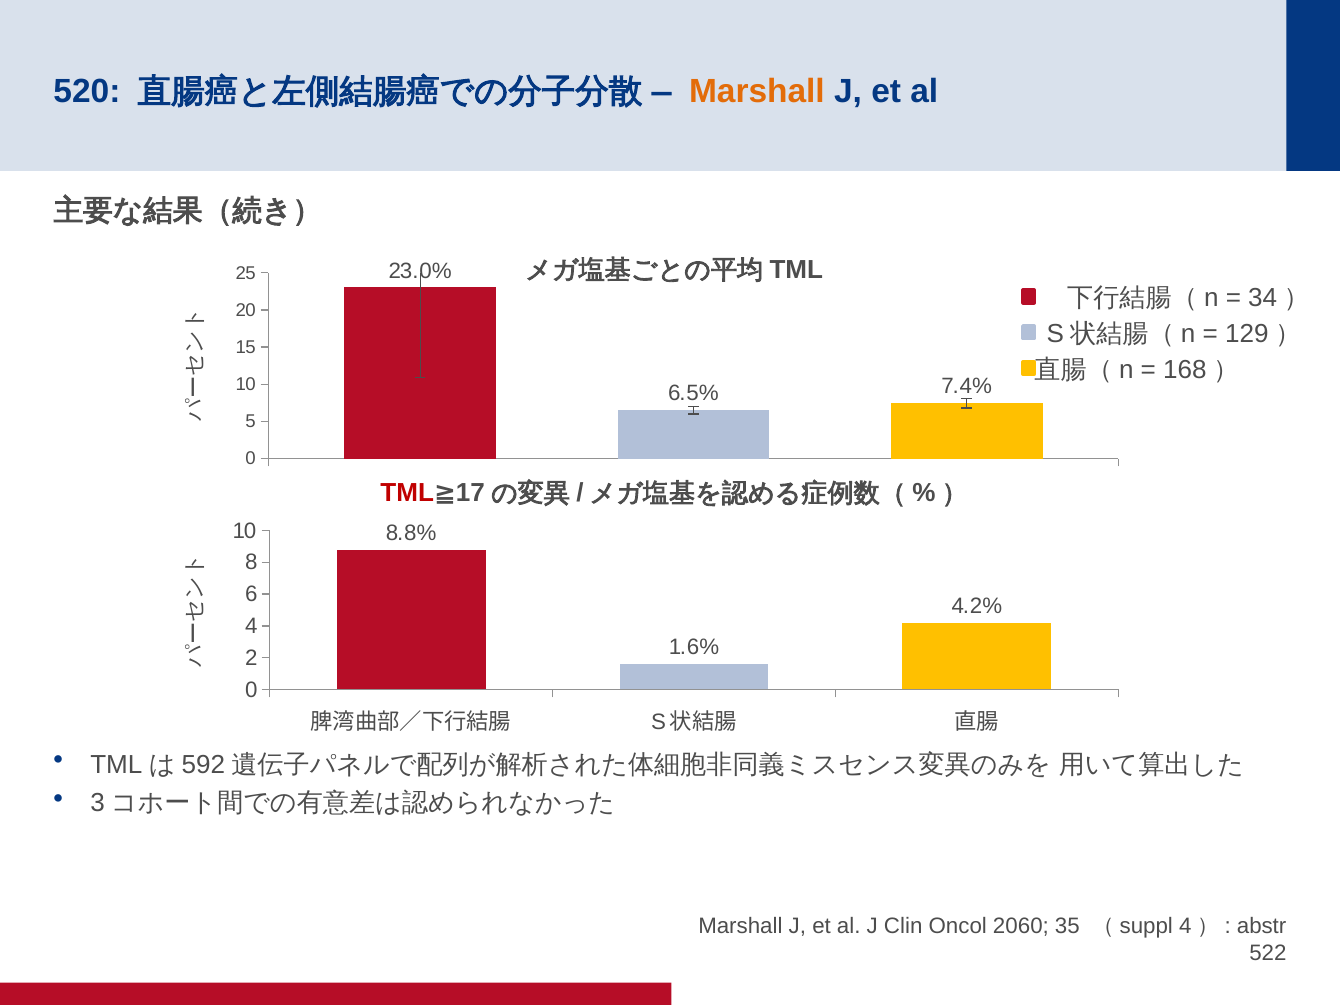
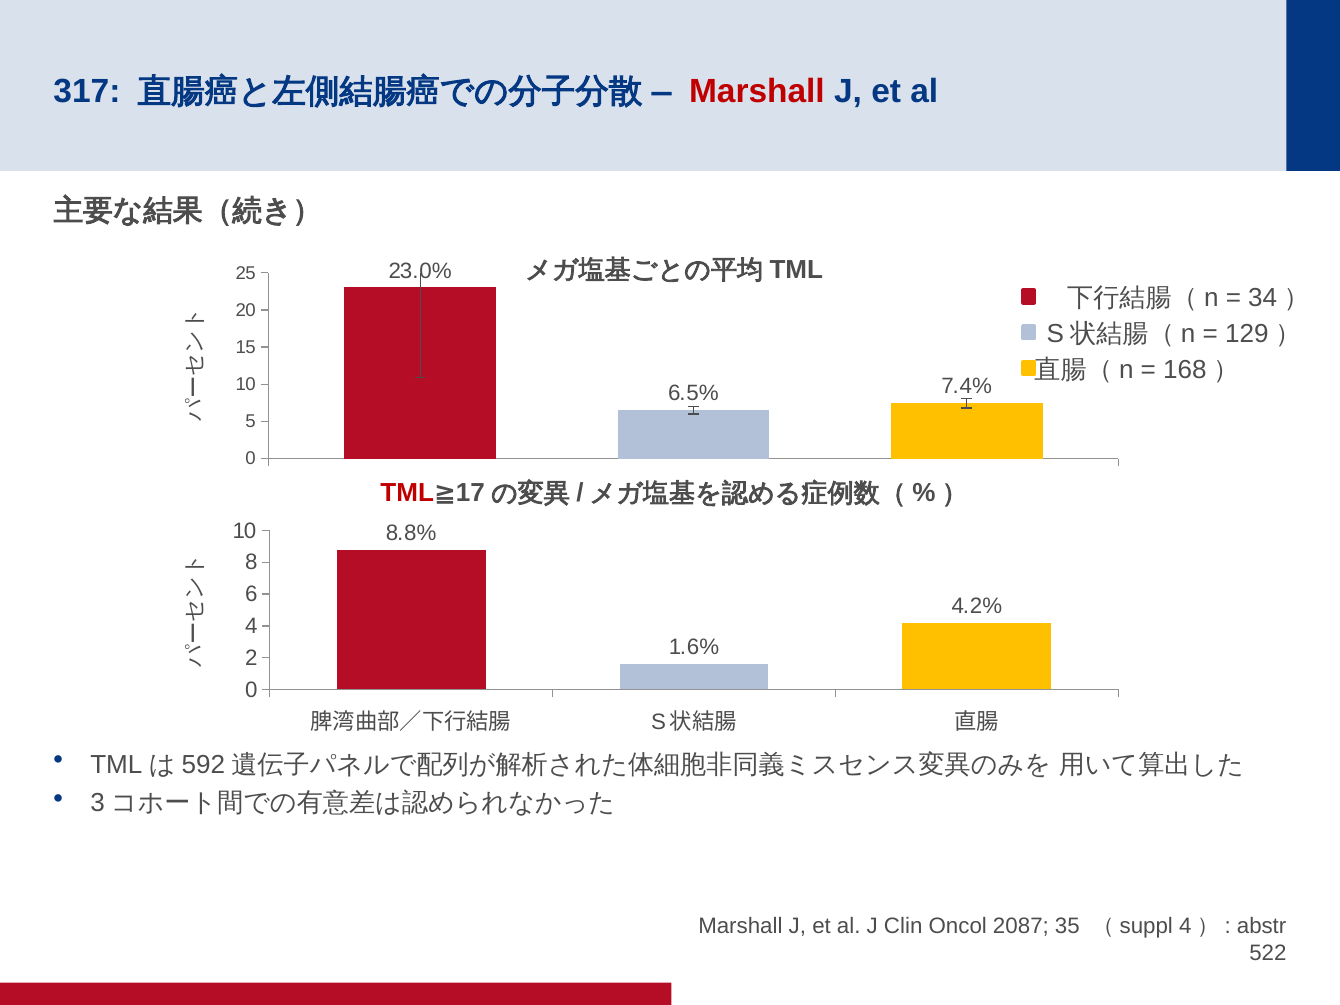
520: 520 -> 317
Marshall at (757, 91) colour: orange -> red
2060: 2060 -> 2087
